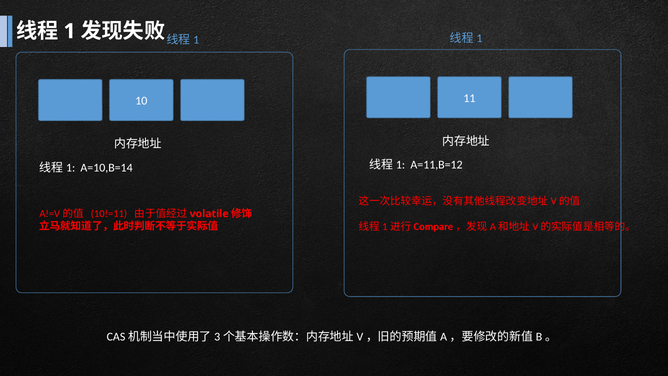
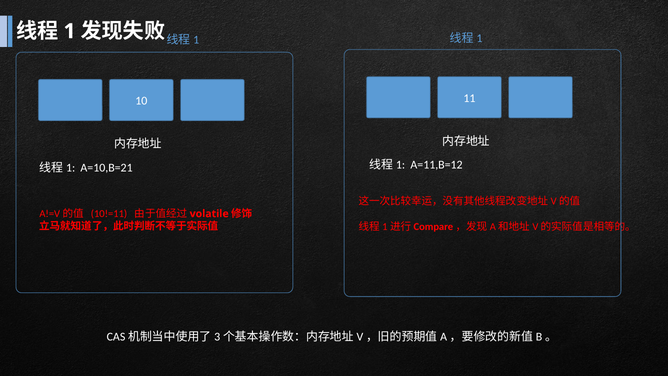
A=10,B=14: A=10,B=14 -> A=10,B=21
